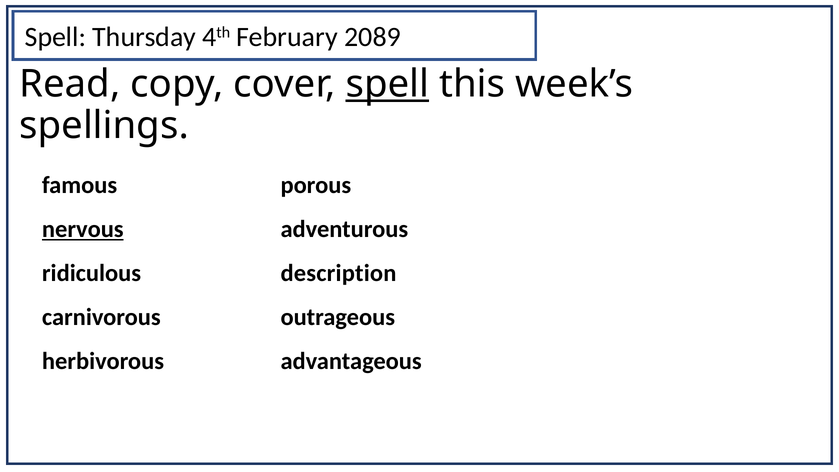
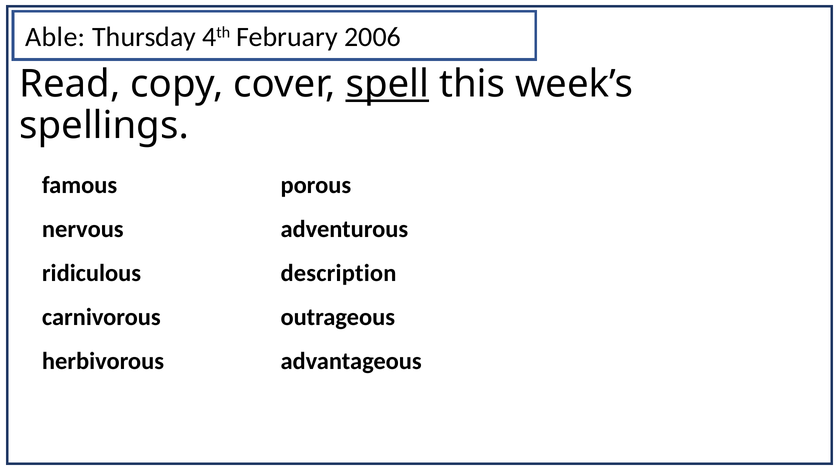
Spell at (55, 37): Spell -> Able
2089: 2089 -> 2006
nervous underline: present -> none
